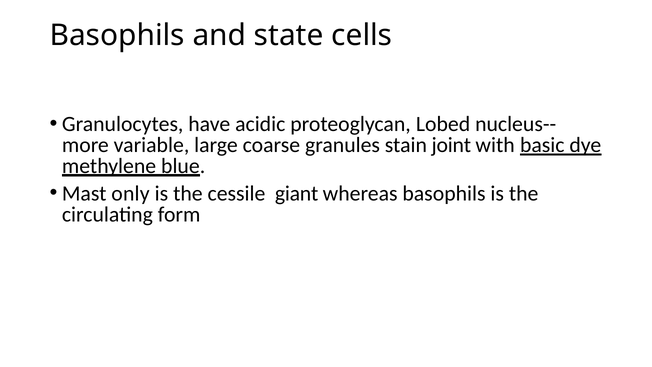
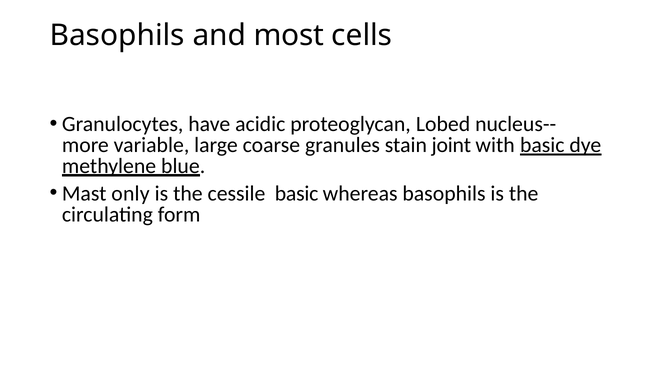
state: state -> most
cessile giant: giant -> basic
